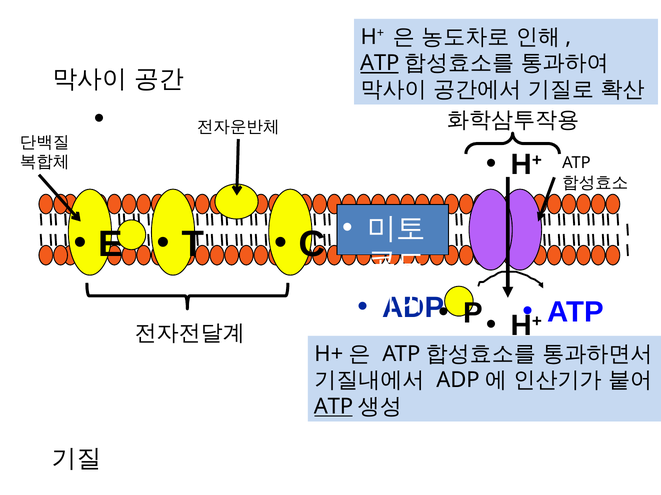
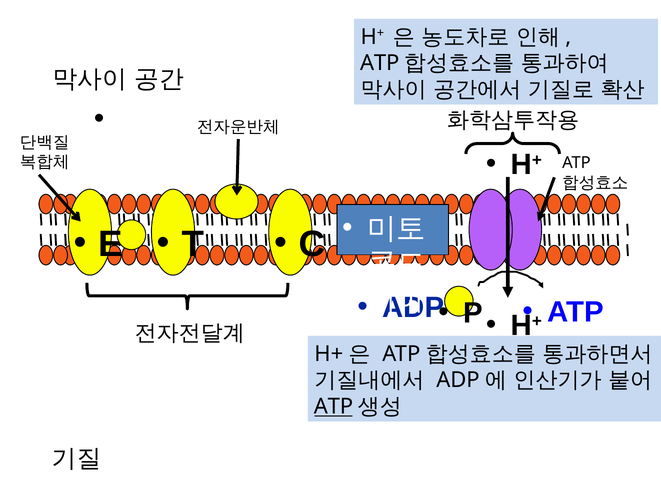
ATP at (380, 63) underline: present -> none
